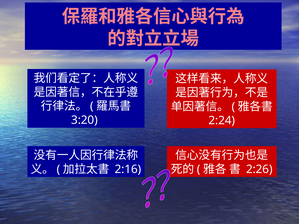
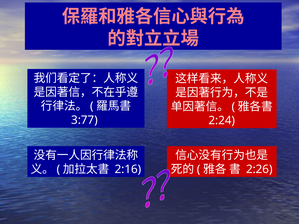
3:20: 3:20 -> 3:77
